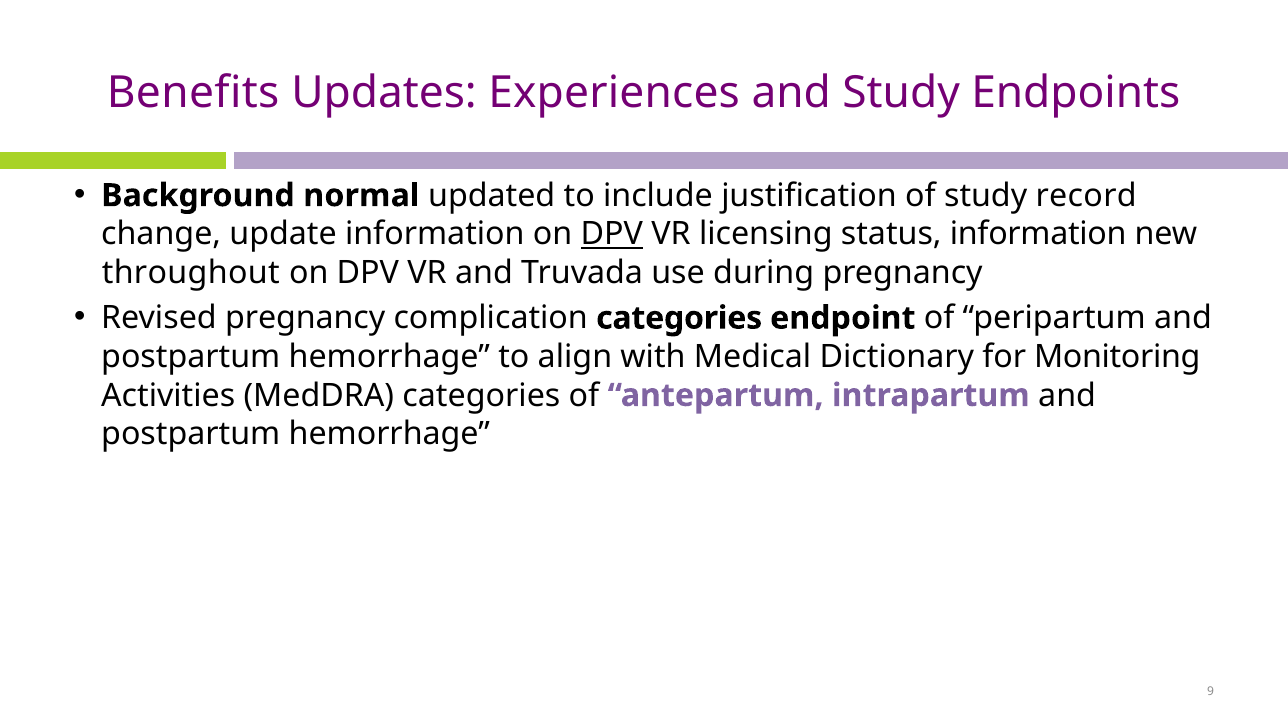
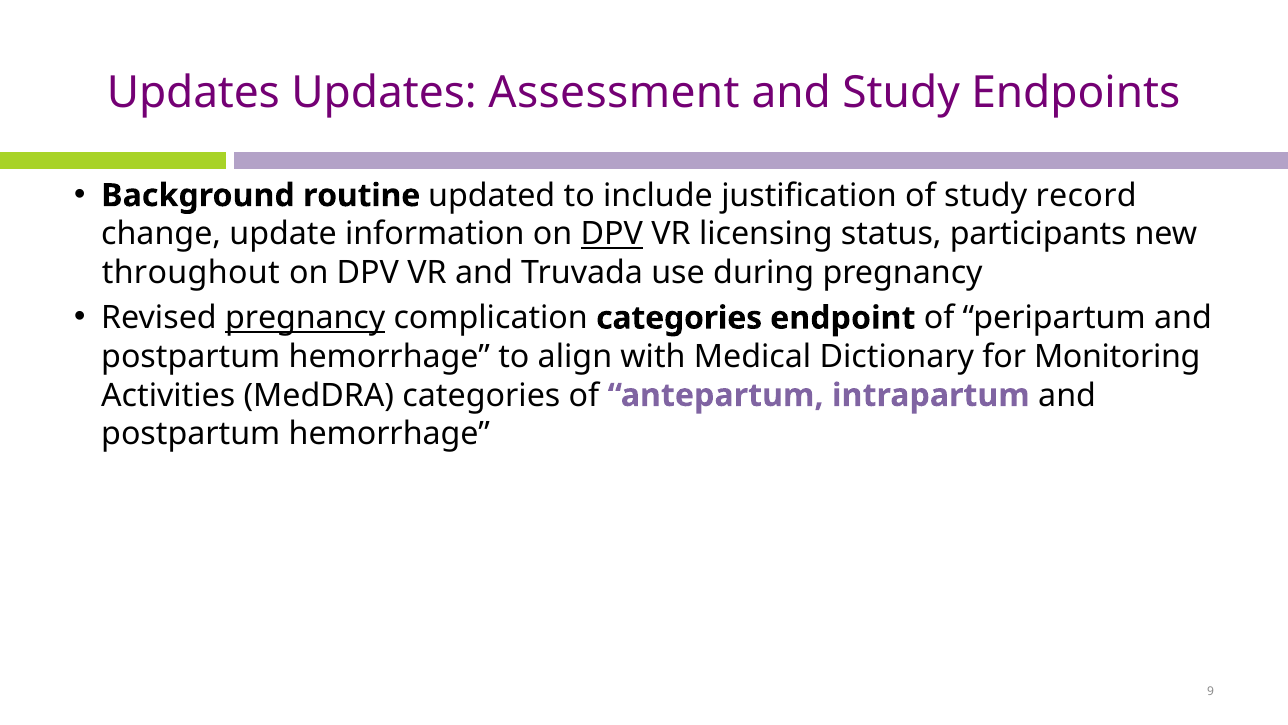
Benefits at (193, 92): Benefits -> Updates
Experiences: Experiences -> Assessment
normal: normal -> routine
status information: information -> participants
pregnancy at (305, 318) underline: none -> present
